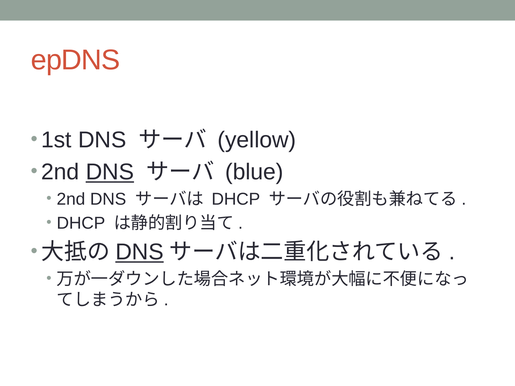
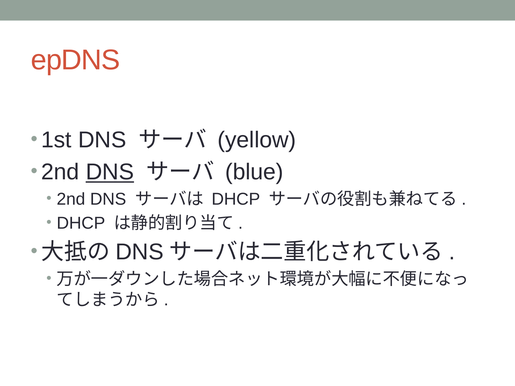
DNS at (140, 252) underline: present -> none
